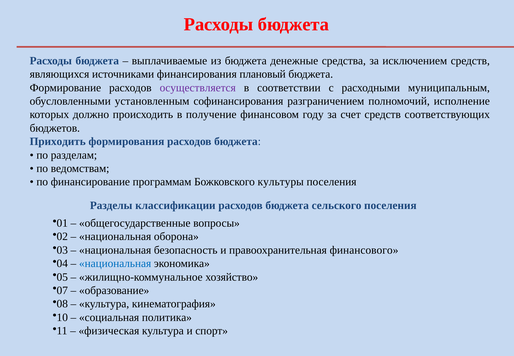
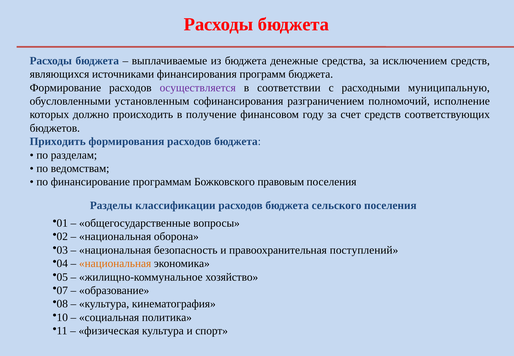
плановый: плановый -> программ
муниципальным: муниципальным -> муниципальную
культуры: культуры -> правовым
финансового: финансового -> поступлений
национальная at (115, 263) colour: blue -> orange
